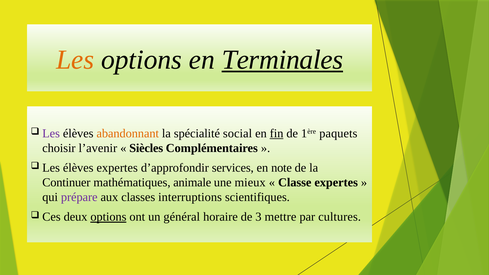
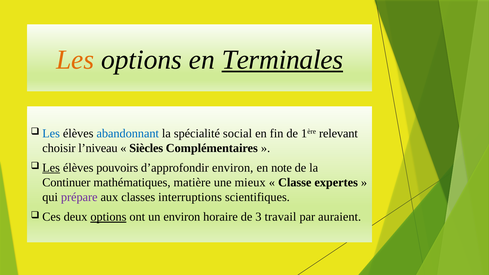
Les at (51, 133) colour: purple -> blue
abandonnant colour: orange -> blue
fin underline: present -> none
paquets: paquets -> relevant
l’avenir: l’avenir -> l’niveau
Les at (51, 168) underline: none -> present
élèves expertes: expertes -> pouvoirs
d’approfondir services: services -> environ
animale: animale -> matière
un général: général -> environ
mettre: mettre -> travail
cultures: cultures -> auraient
